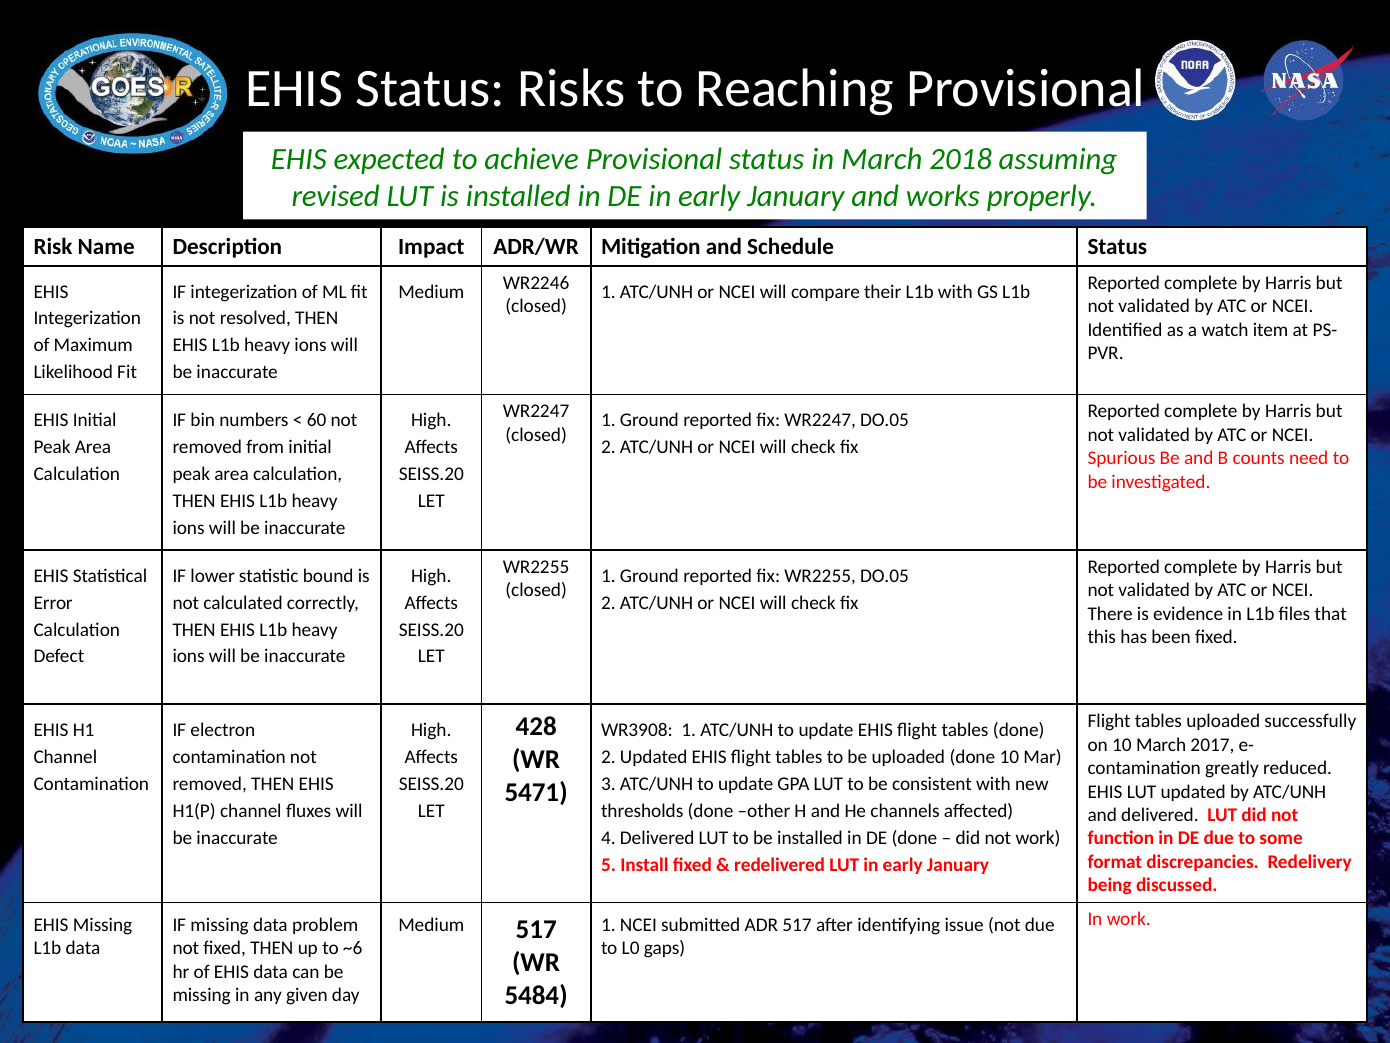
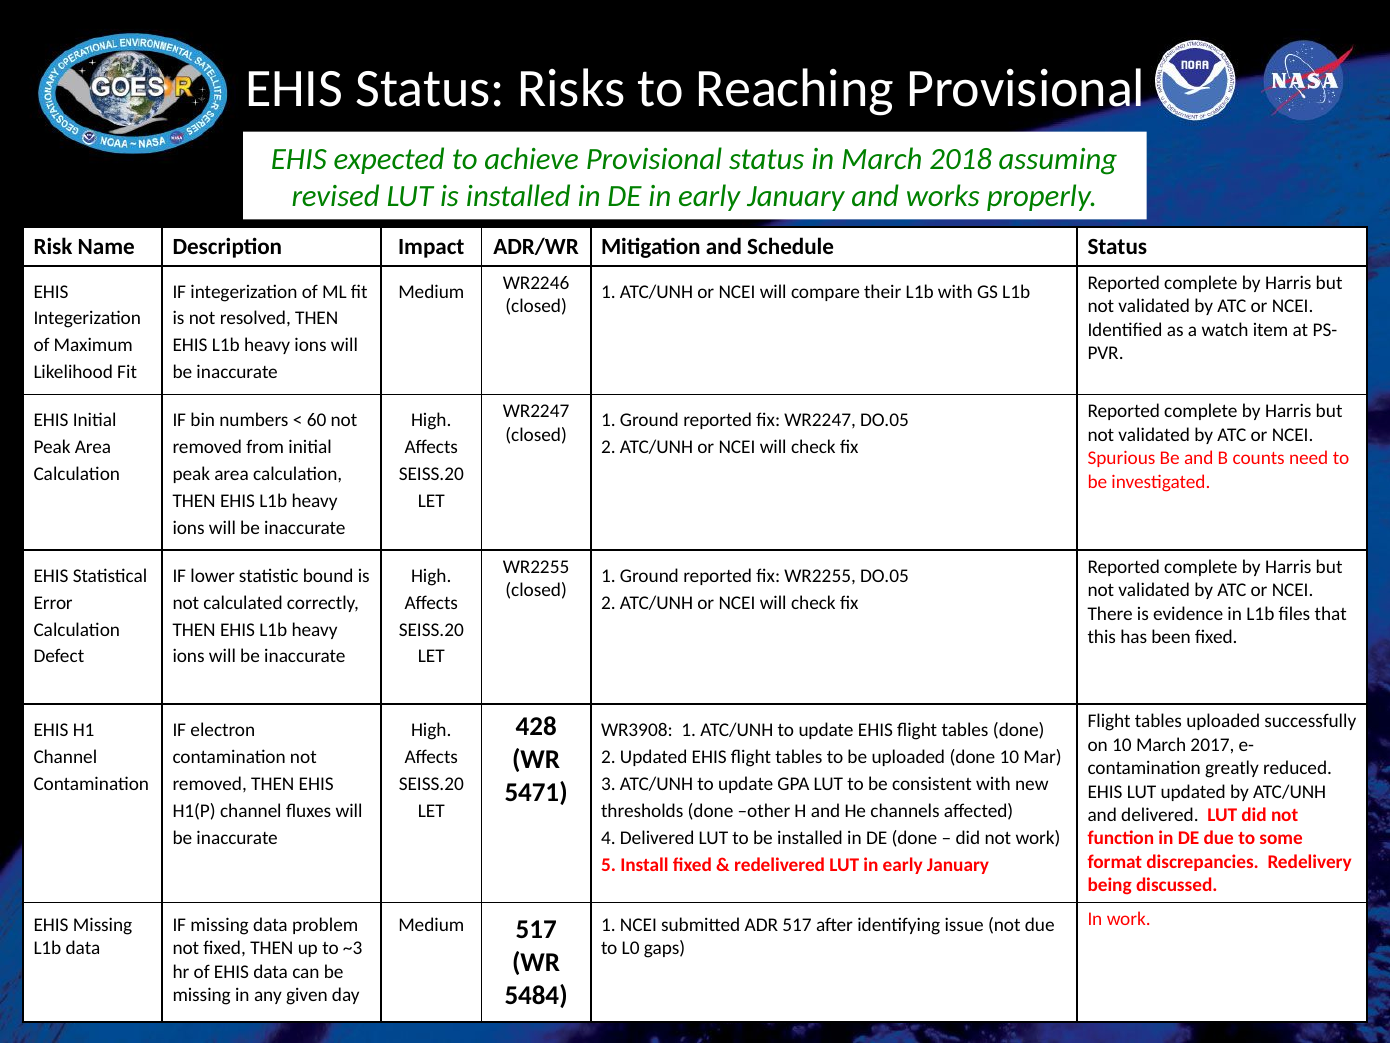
~6: ~6 -> ~3
